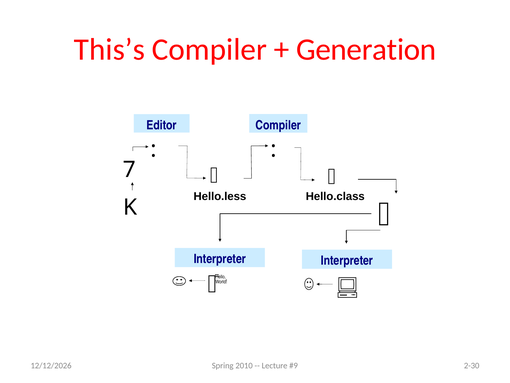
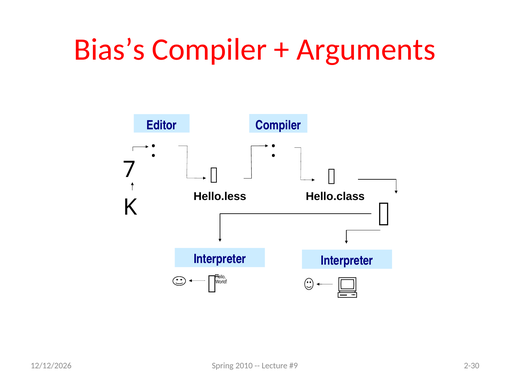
This’s: This’s -> Bias’s
Generation: Generation -> Arguments
